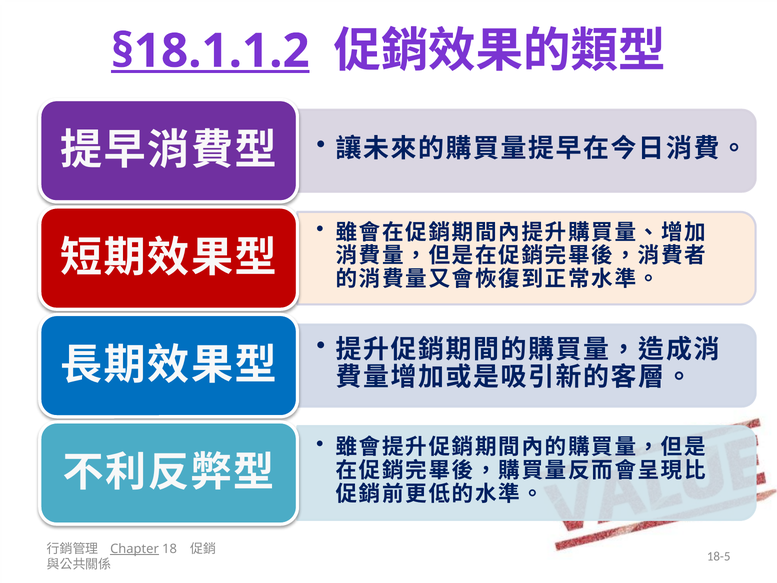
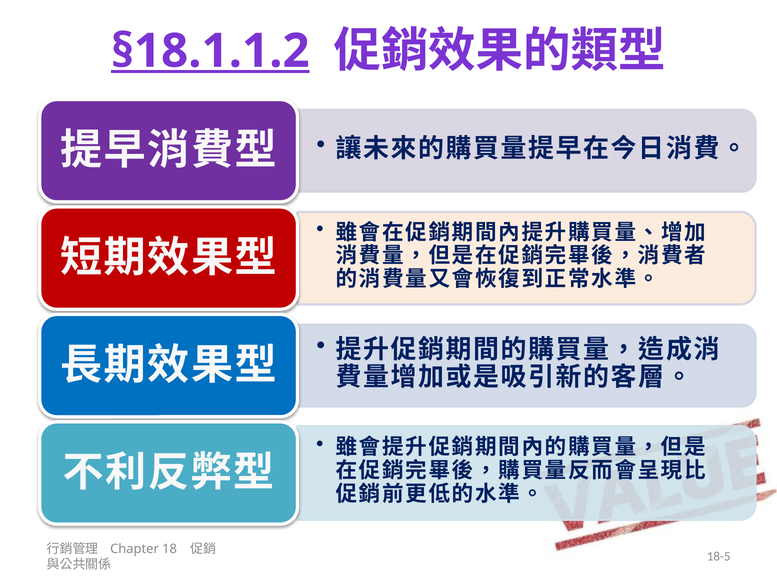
Chapter underline: present -> none
